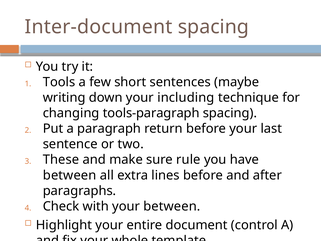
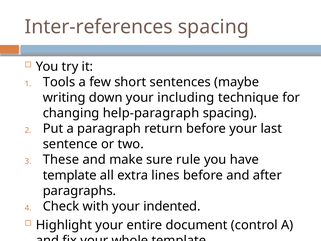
Inter-document: Inter-document -> Inter-references
tools-paragraph: tools-paragraph -> help-paragraph
between at (70, 175): between -> template
your between: between -> indented
